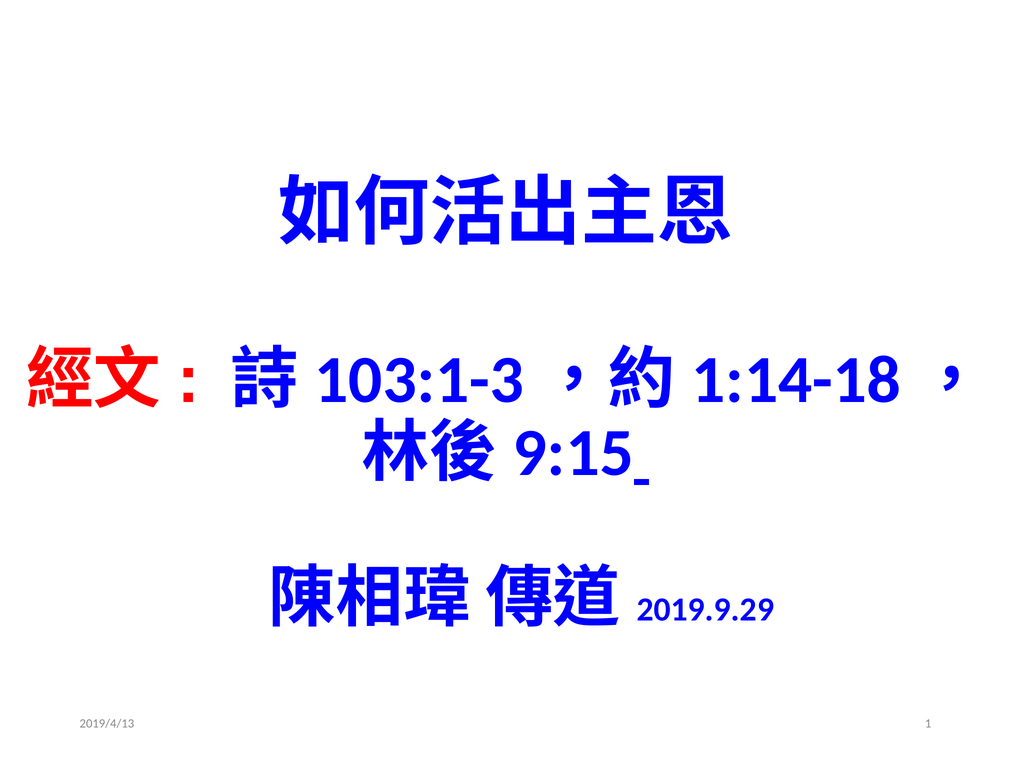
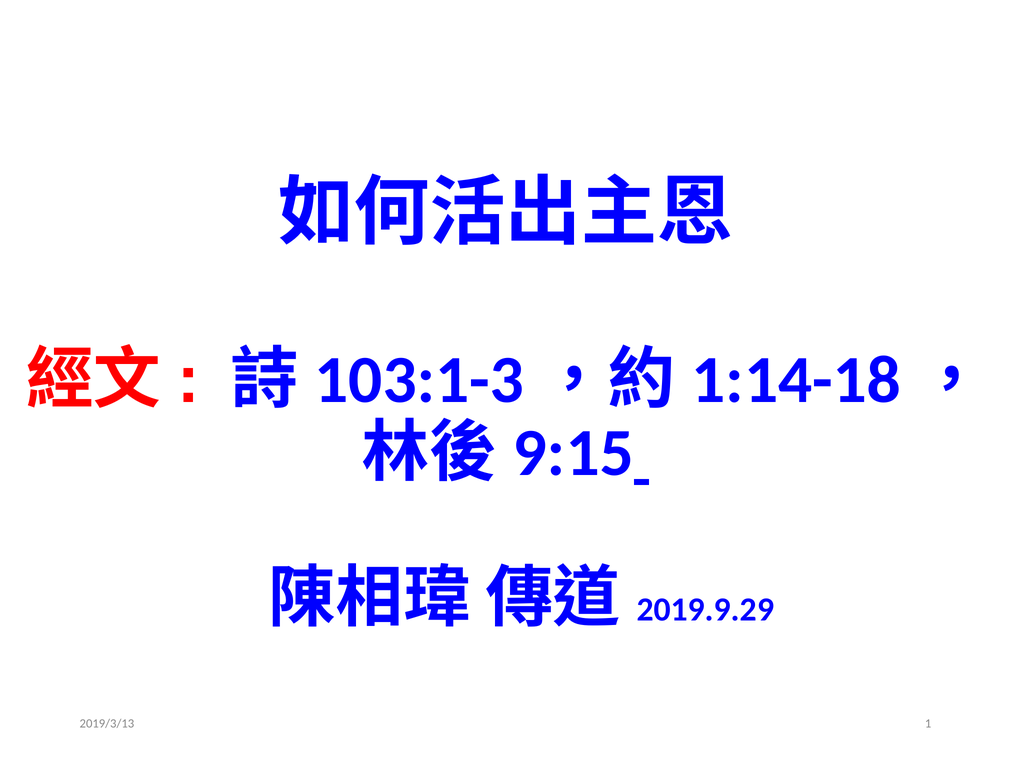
2019/4/13: 2019/4/13 -> 2019/3/13
